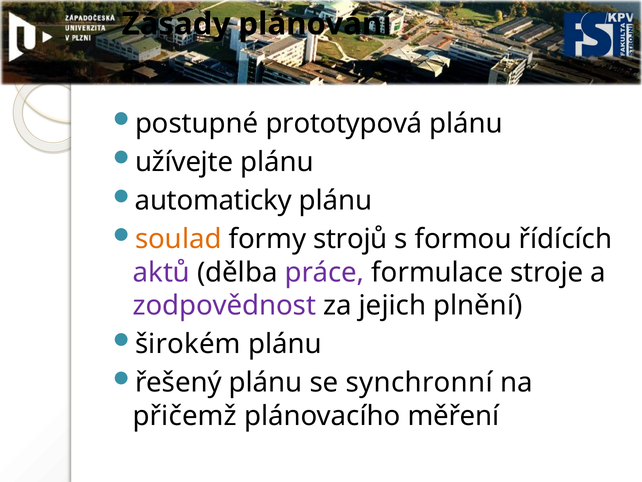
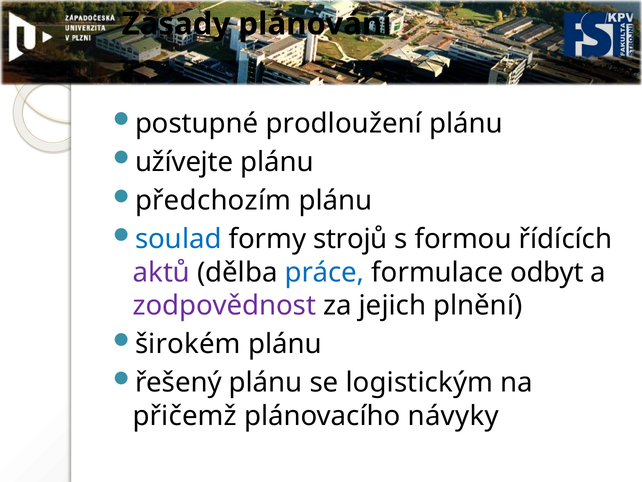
prototypová: prototypová -> prodloužení
automaticky: automaticky -> předchozím
soulad colour: orange -> blue
práce colour: purple -> blue
stroje: stroje -> odbyt
synchronní: synchronní -> logistickým
měření: měření -> návyky
